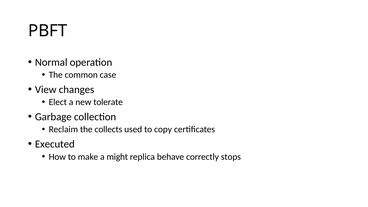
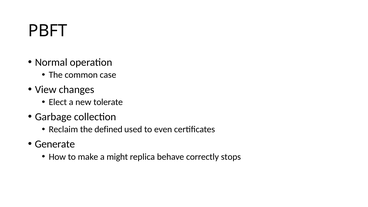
collects: collects -> defined
copy: copy -> even
Executed: Executed -> Generate
